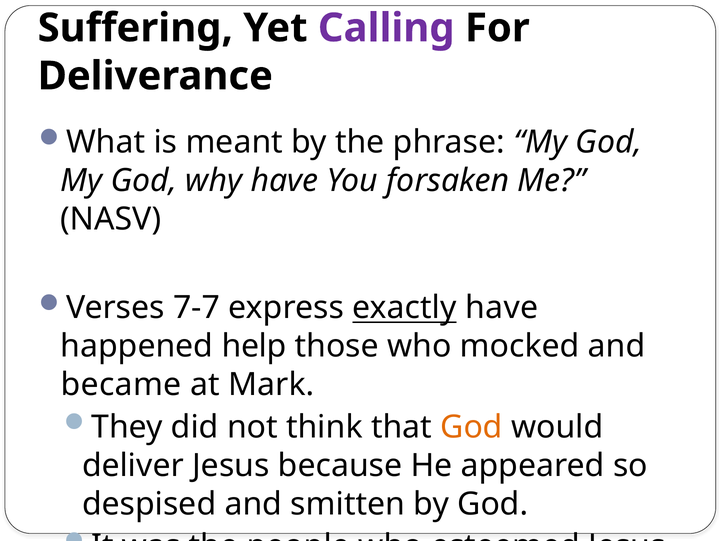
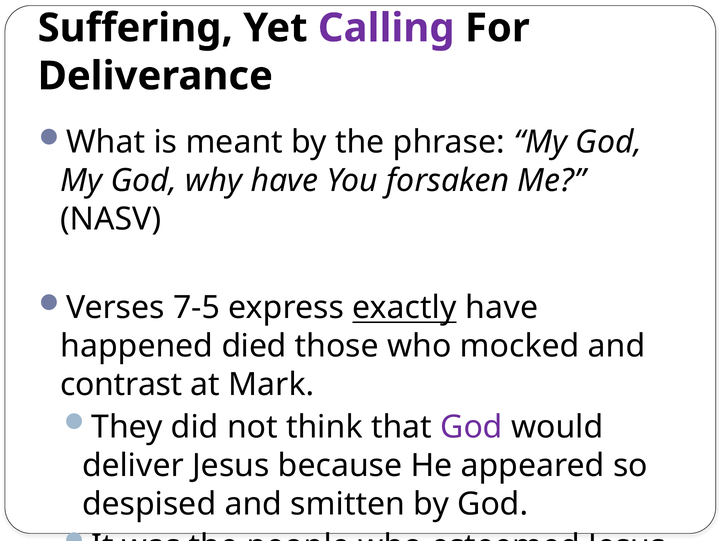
7-7: 7-7 -> 7-5
help: help -> died
became: became -> contrast
God at (471, 427) colour: orange -> purple
